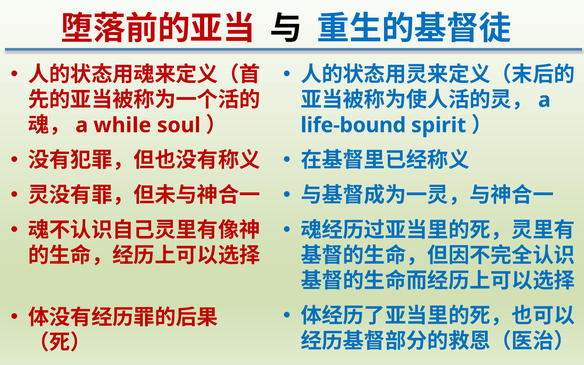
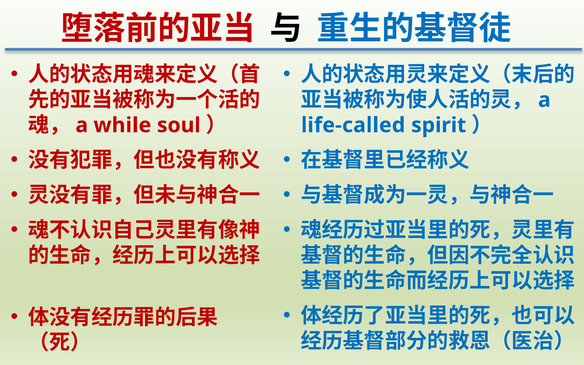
life-bound: life-bound -> life-called
